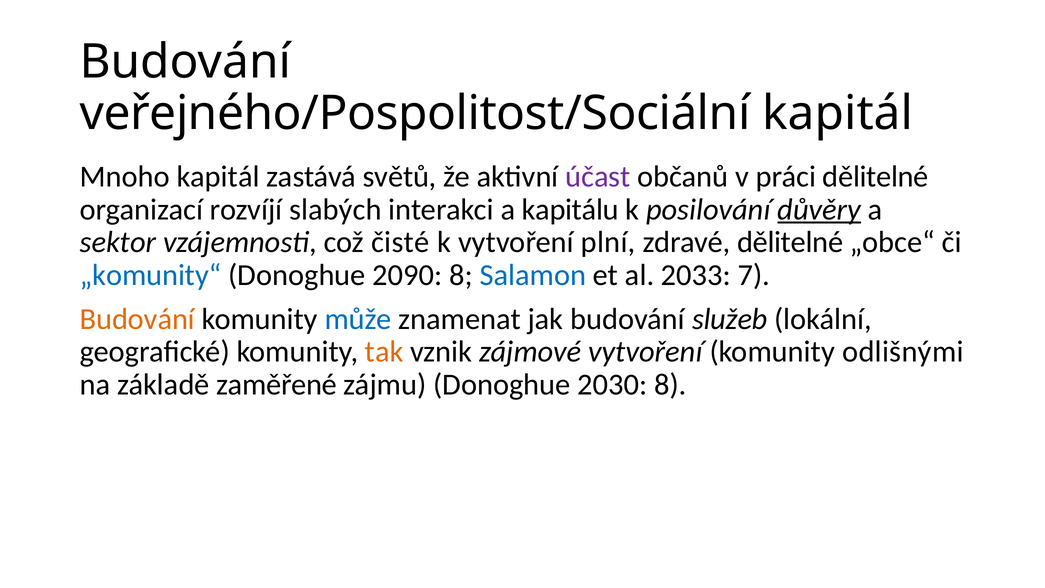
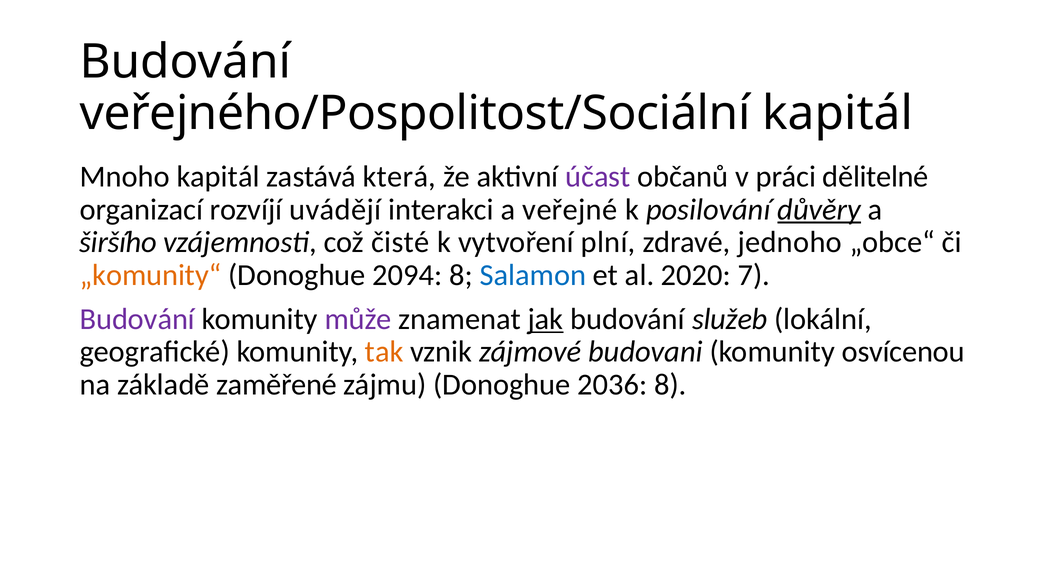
světů: světů -> která
slabých: slabých -> uvádějí
kapitálu: kapitálu -> veřejné
sektor: sektor -> širšího
zdravé dělitelné: dělitelné -> jednoho
„komunity“ colour: blue -> orange
2090: 2090 -> 2094
2033: 2033 -> 2020
Budování at (137, 319) colour: orange -> purple
může colour: blue -> purple
jak underline: none -> present
zájmové vytvoření: vytvoření -> budovani
odlišnými: odlišnými -> osvícenou
2030: 2030 -> 2036
